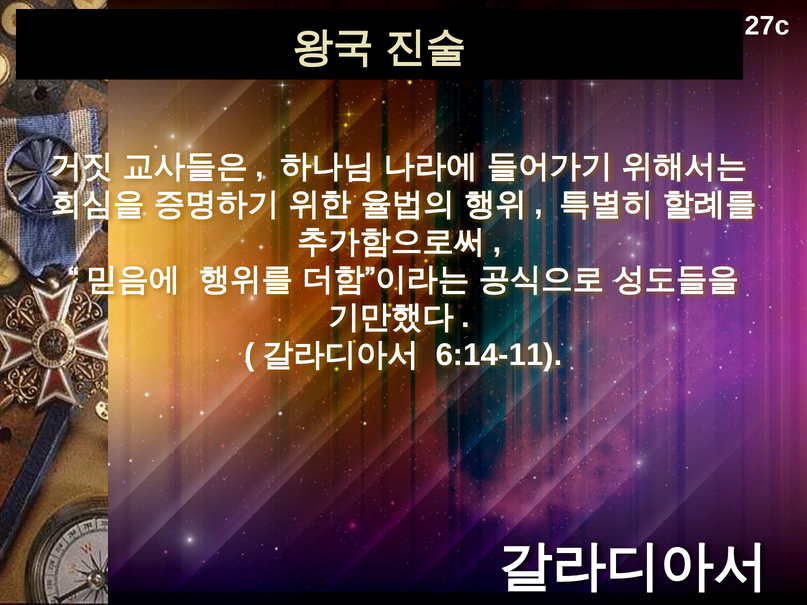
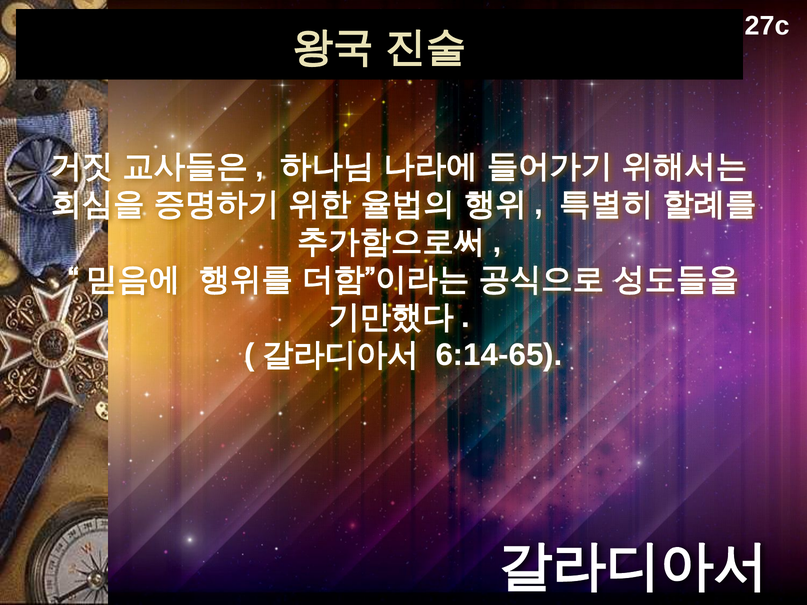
6:14-11: 6:14-11 -> 6:14-65
